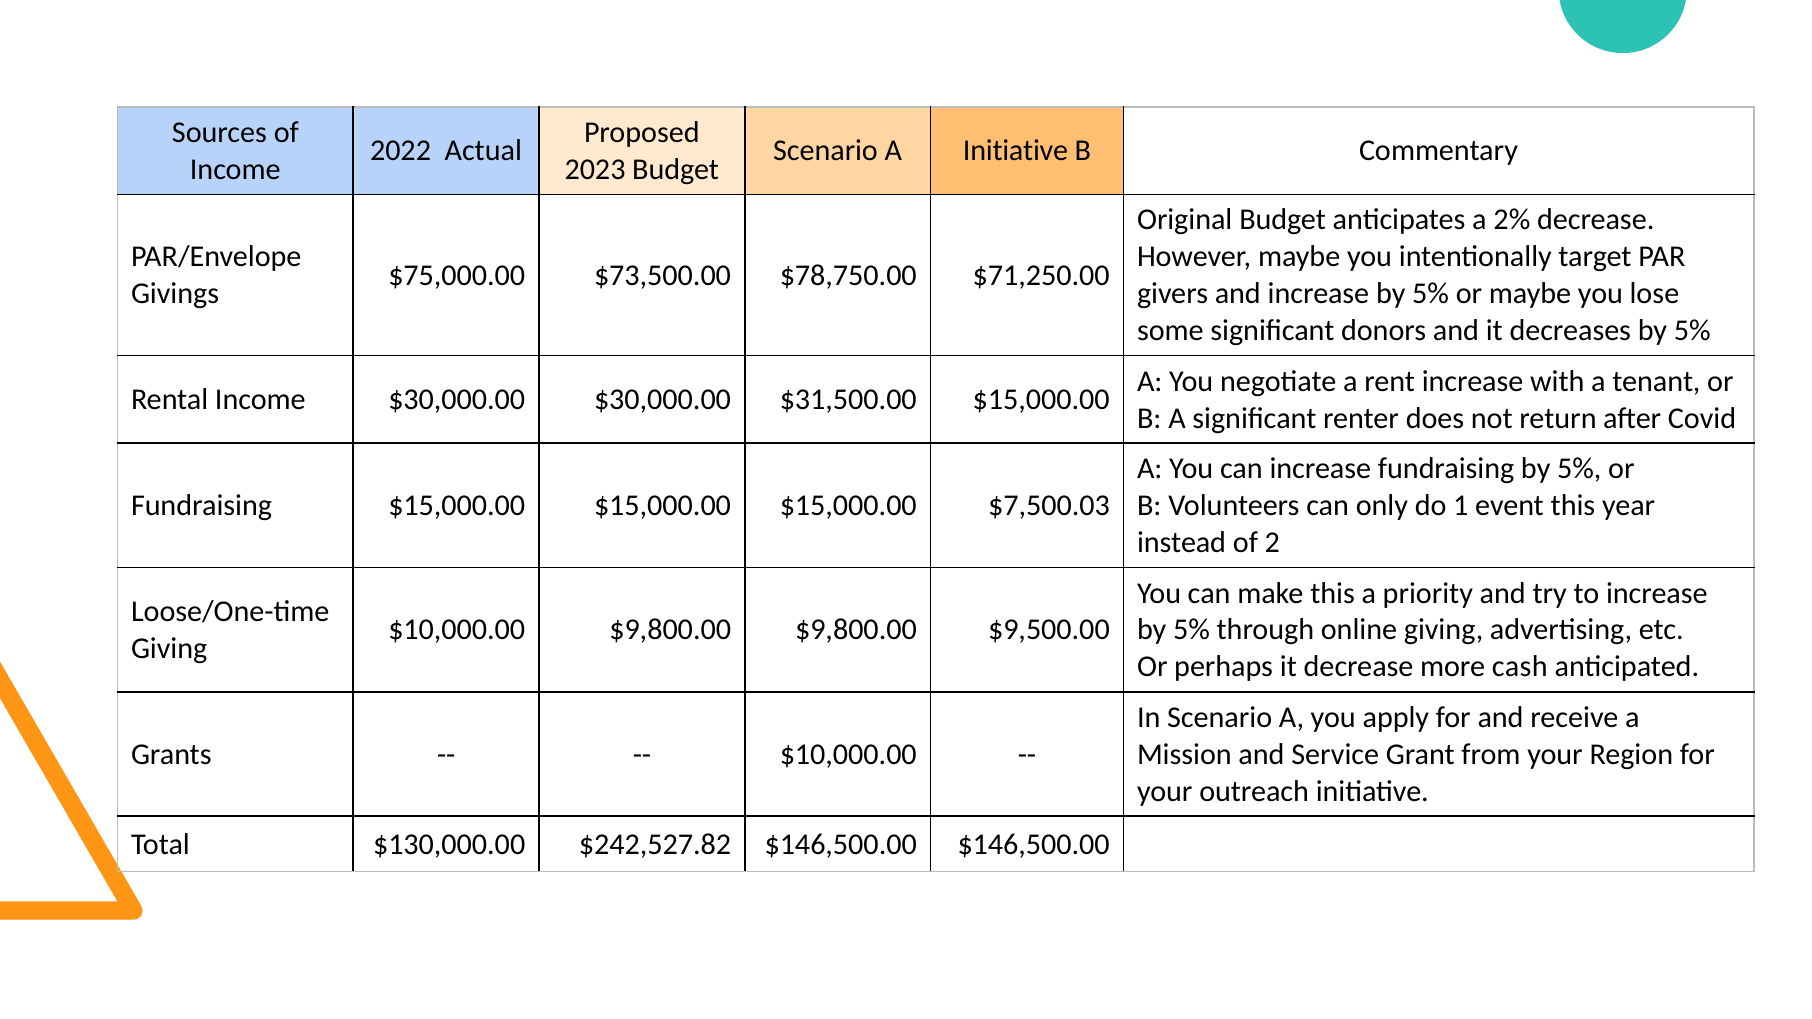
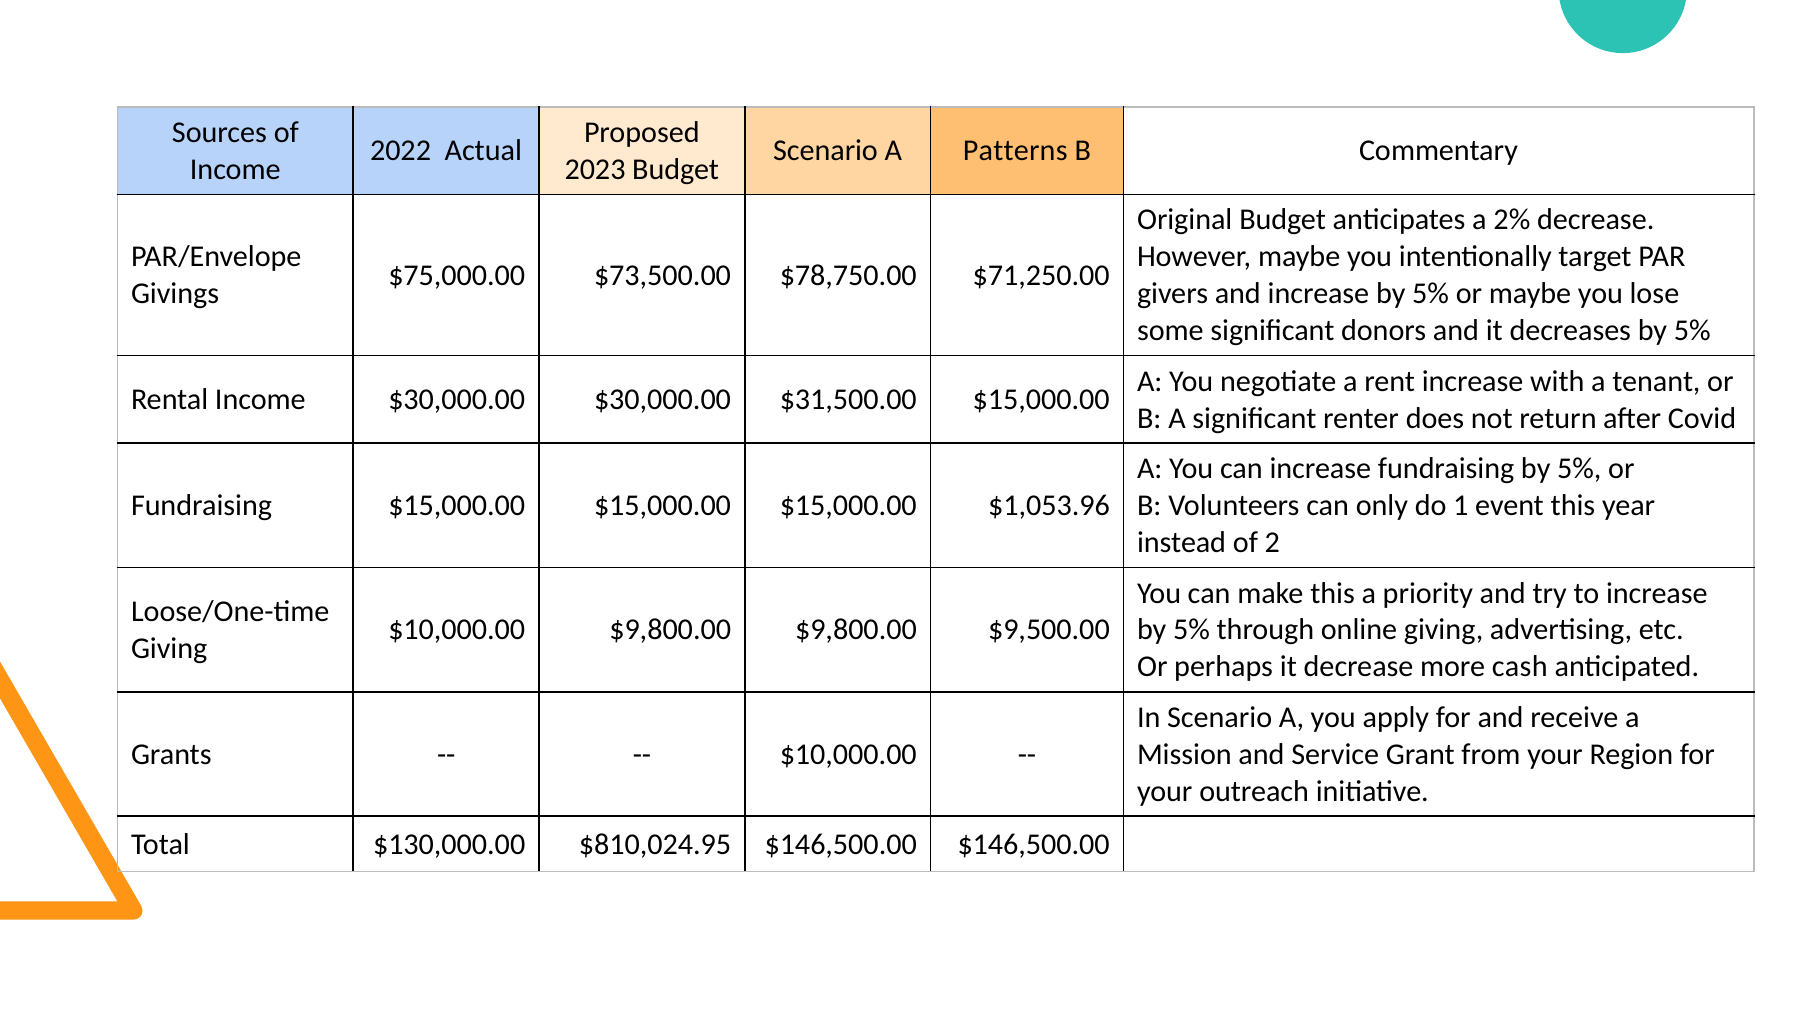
A Initiative: Initiative -> Patterns
$7,500.03: $7,500.03 -> $1,053.96
$242,527.82: $242,527.82 -> $810,024.95
